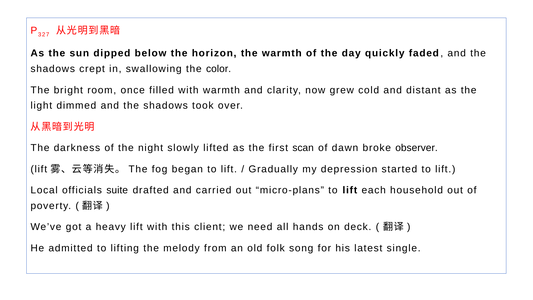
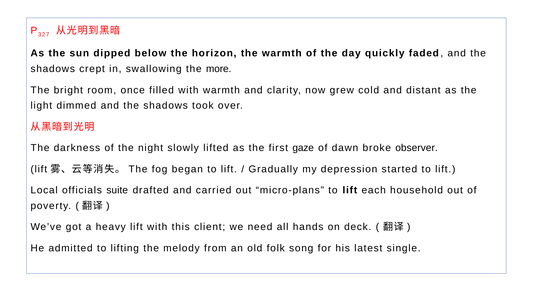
color: color -> more
scan: scan -> gaze
